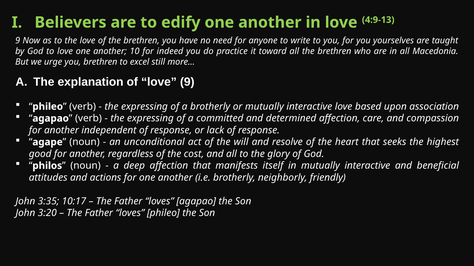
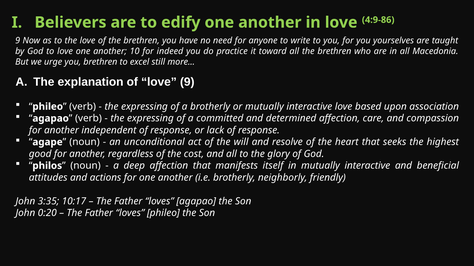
4:9-13: 4:9-13 -> 4:9-86
3:20: 3:20 -> 0:20
